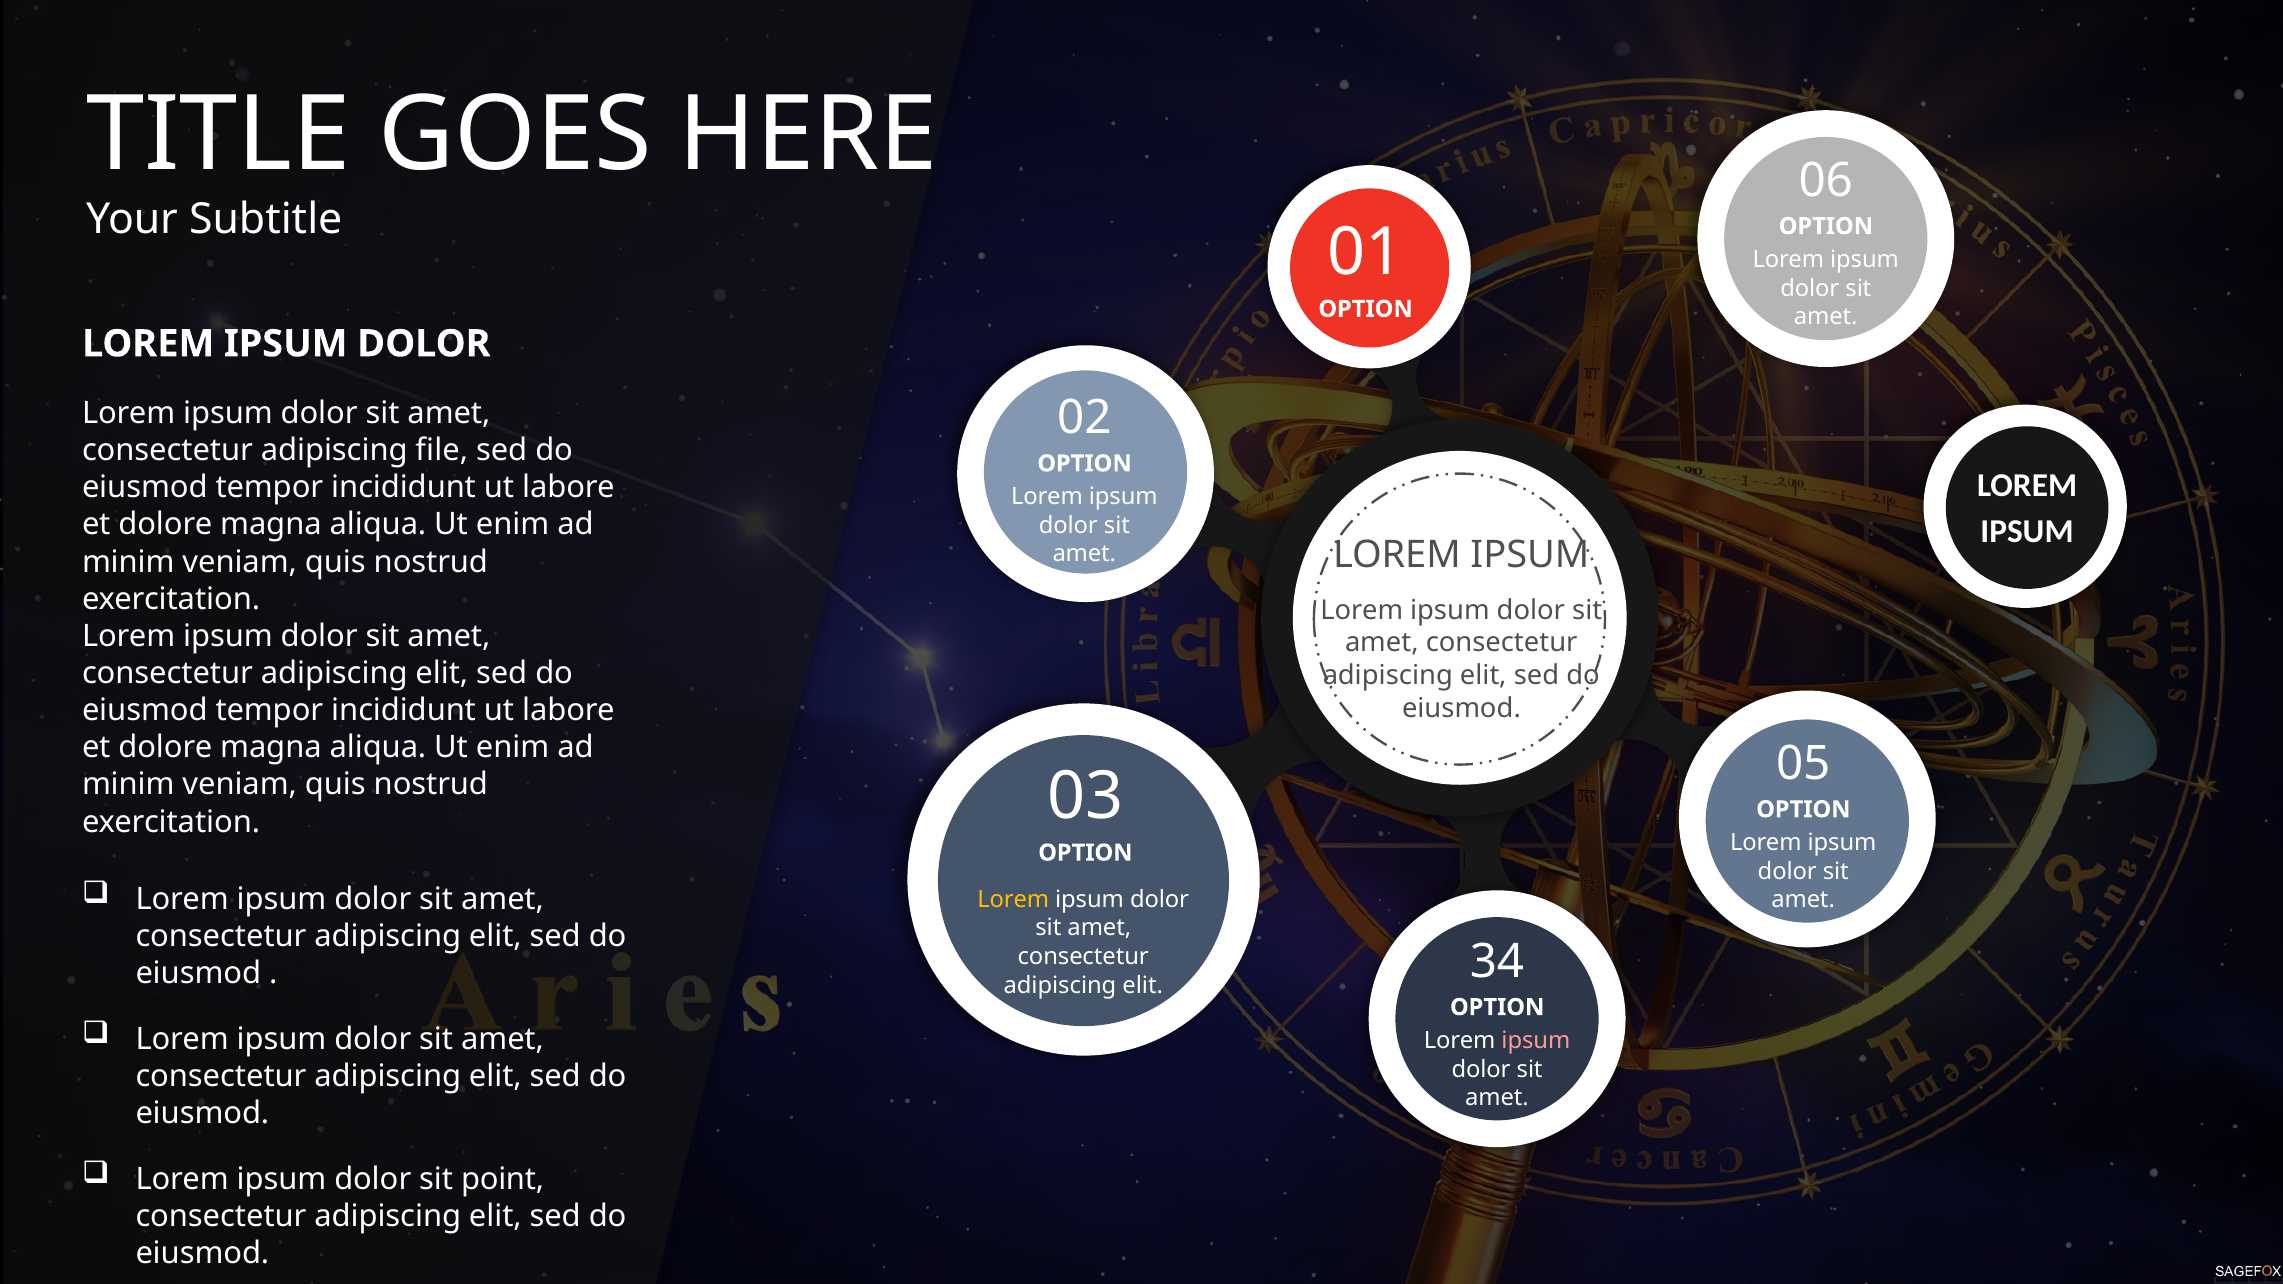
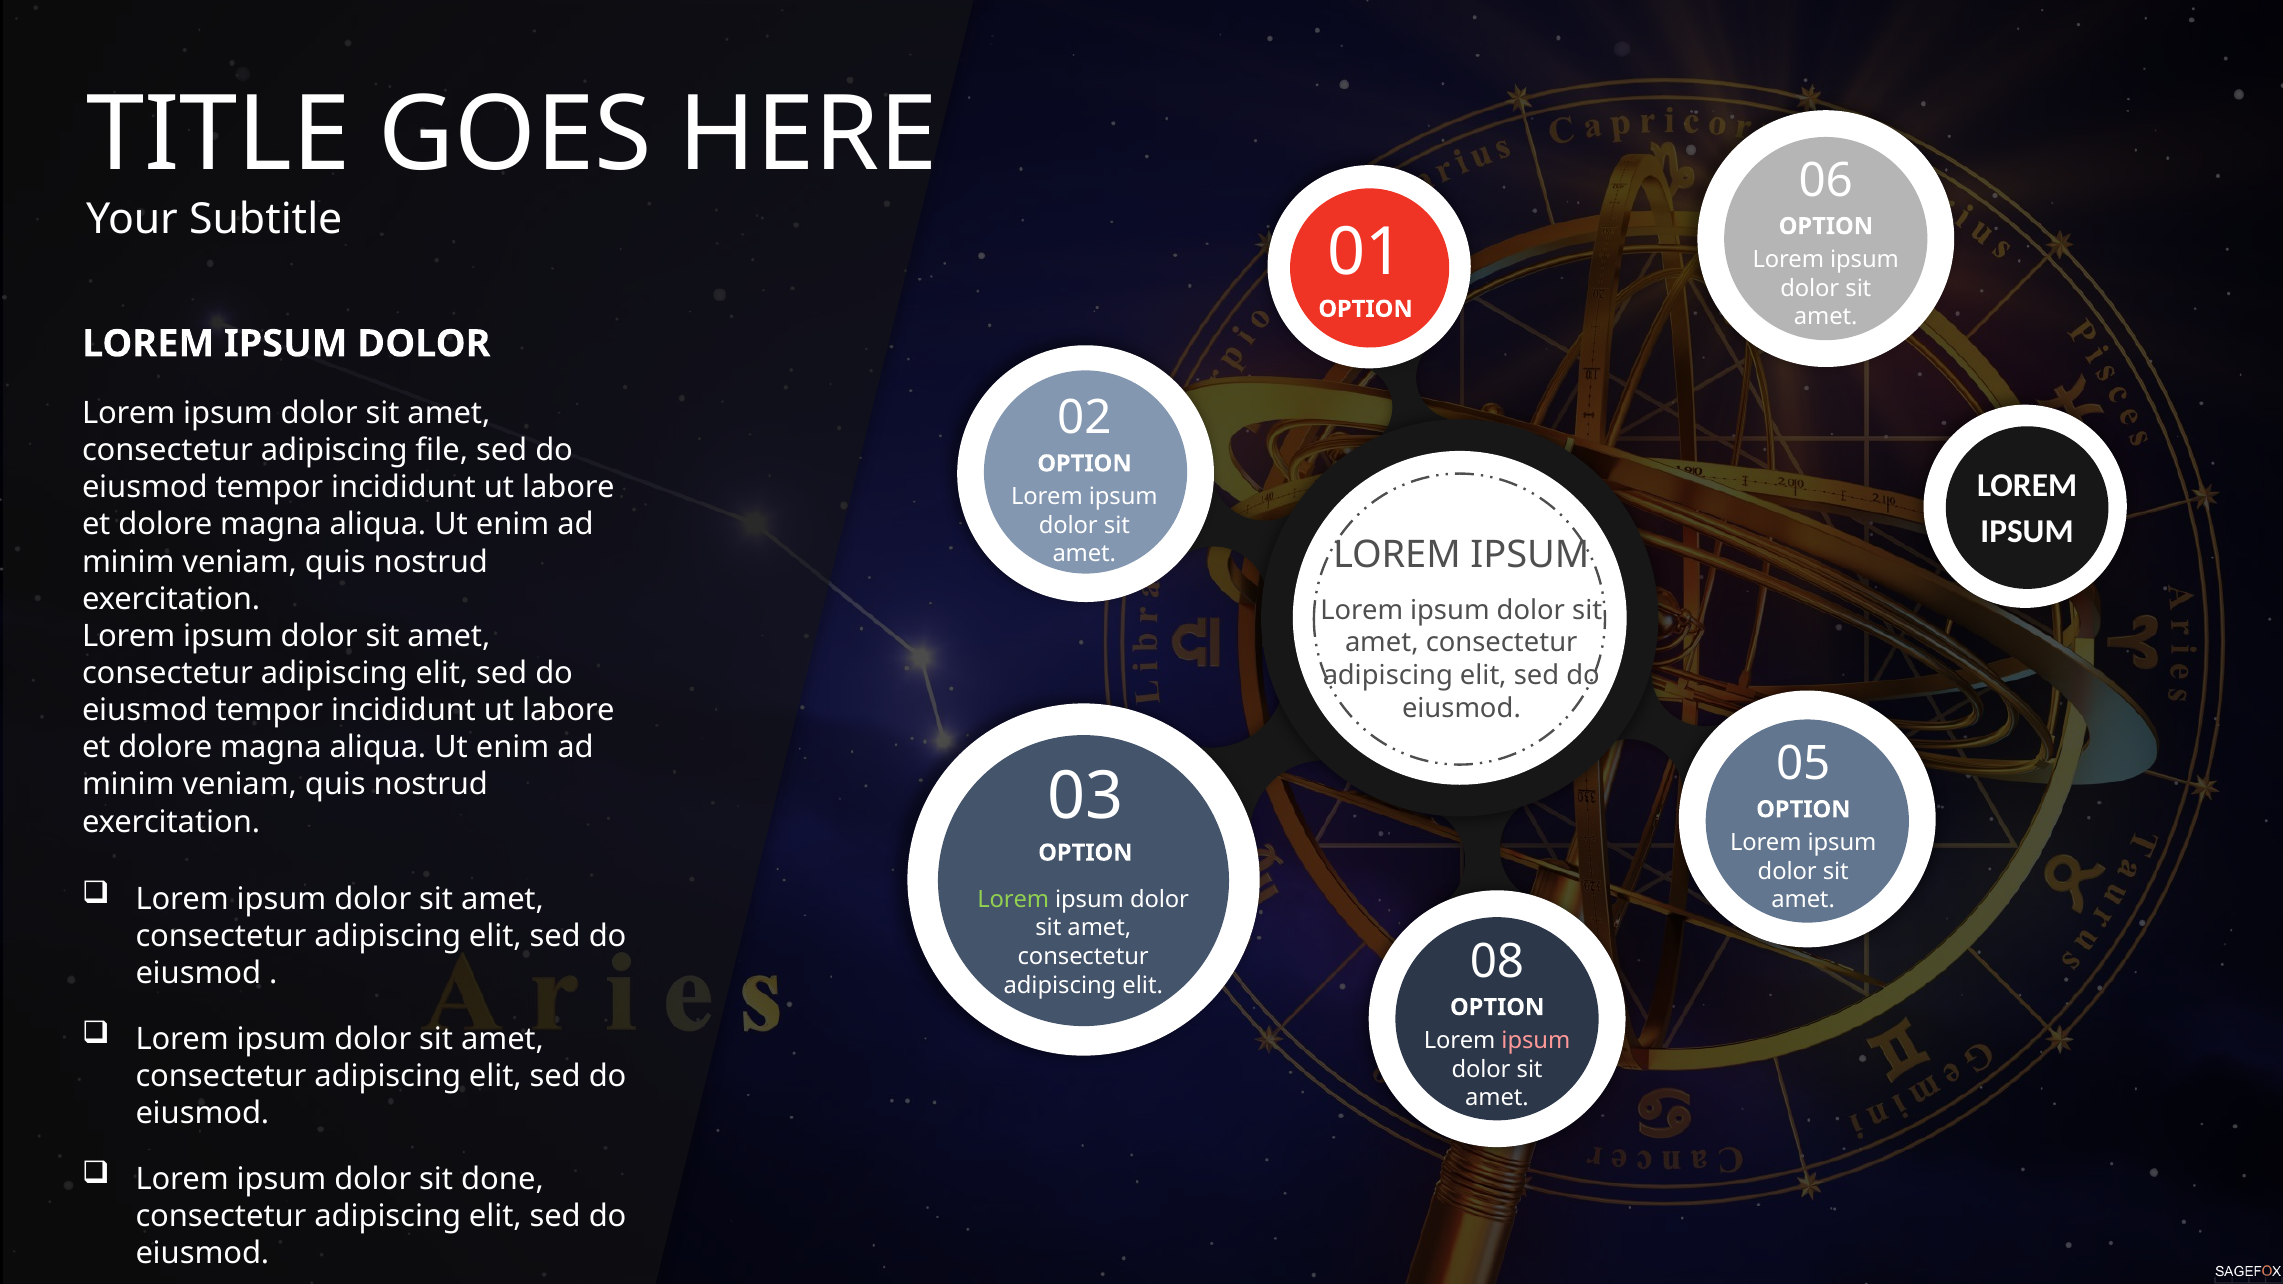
Lorem at (1013, 900) colour: yellow -> light green
34: 34 -> 08
point: point -> done
